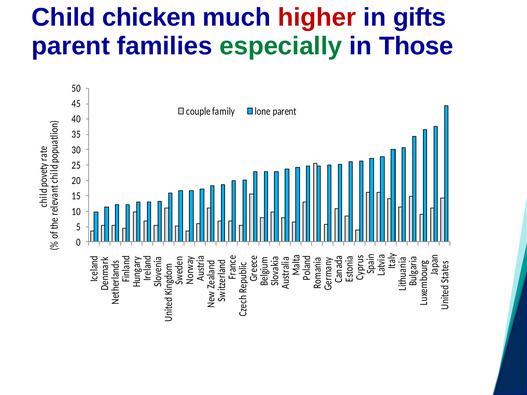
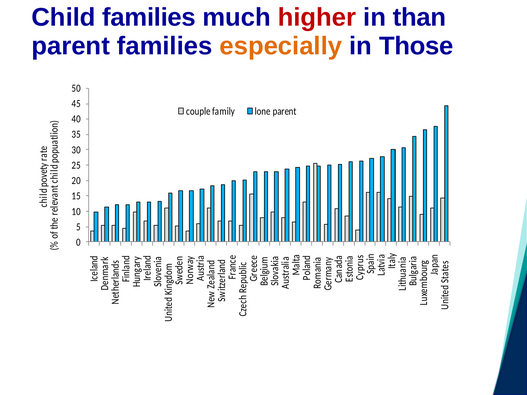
Child chicken: chicken -> families
gifts: gifts -> than
especially colour: green -> orange
